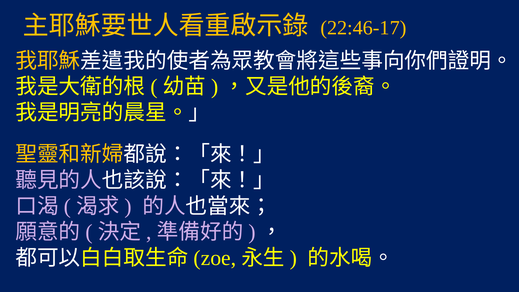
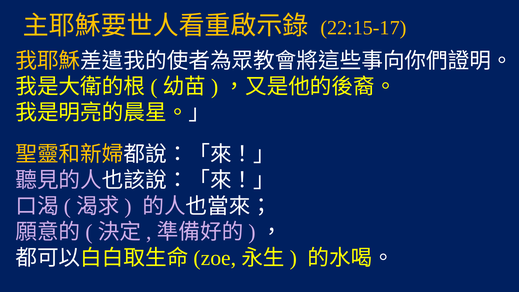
22:46-17: 22:46-17 -> 22:15-17
